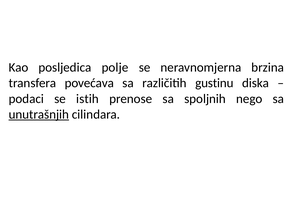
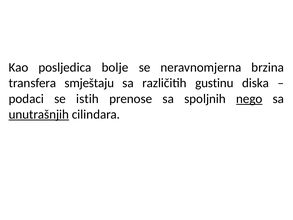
polje: polje -> bolje
povećava: povećava -> smještaju
nego underline: none -> present
